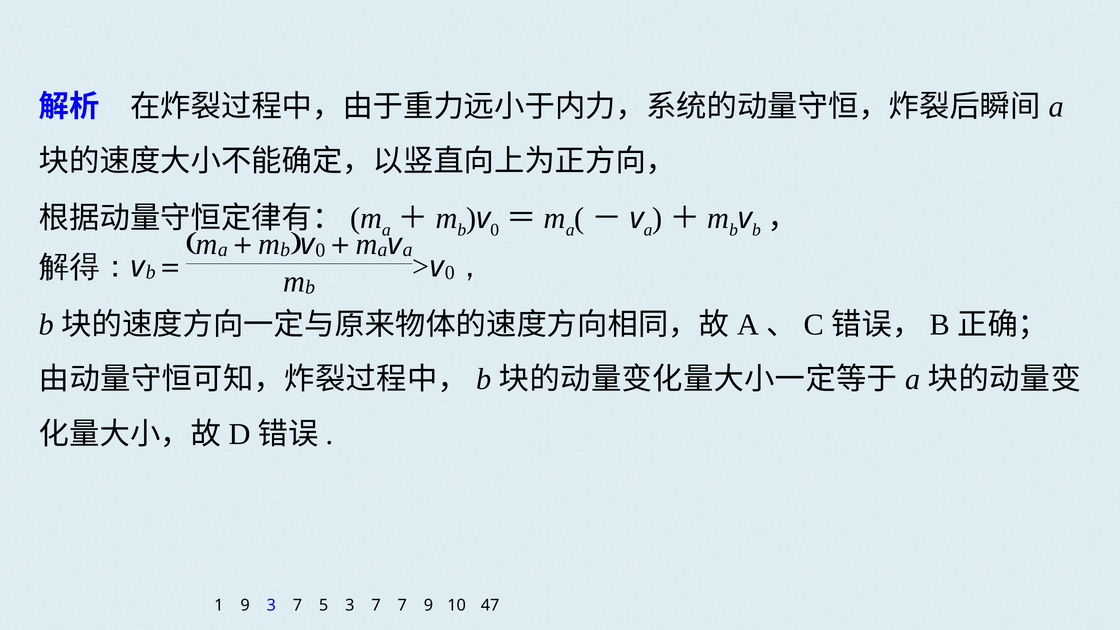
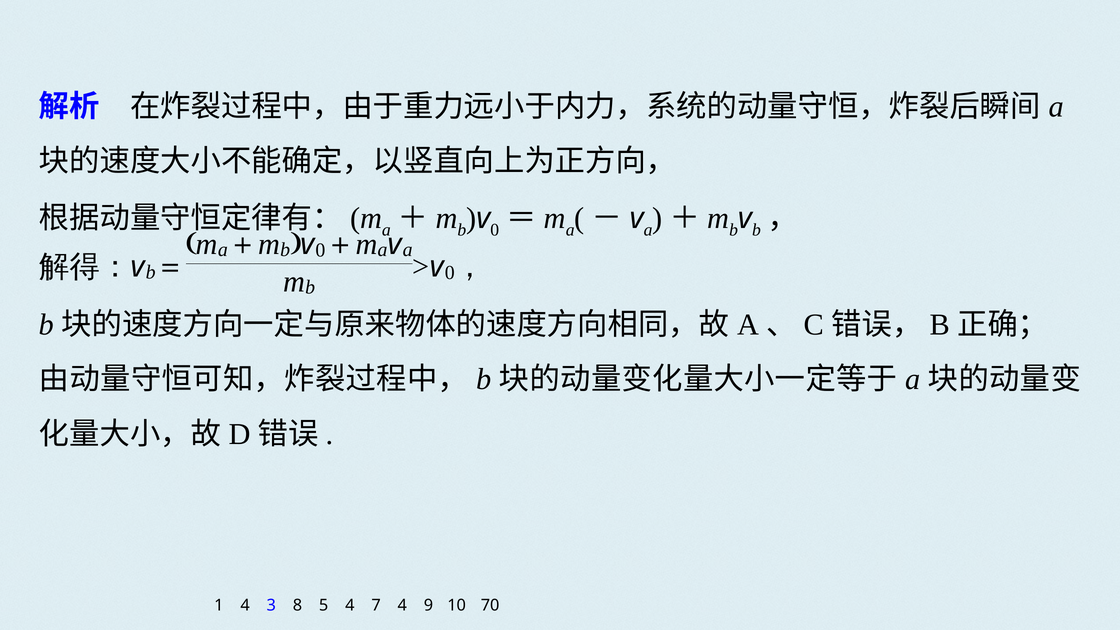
1 9: 9 -> 4
7 at (297, 606): 7 -> 8
5 3: 3 -> 4
7 7: 7 -> 4
47: 47 -> 70
